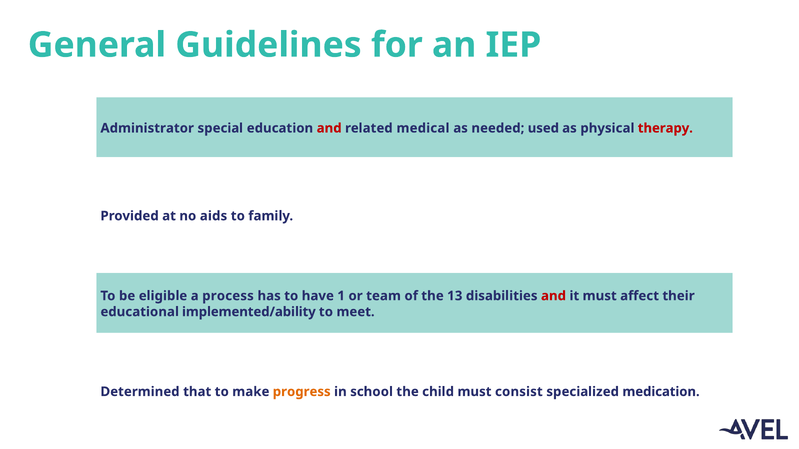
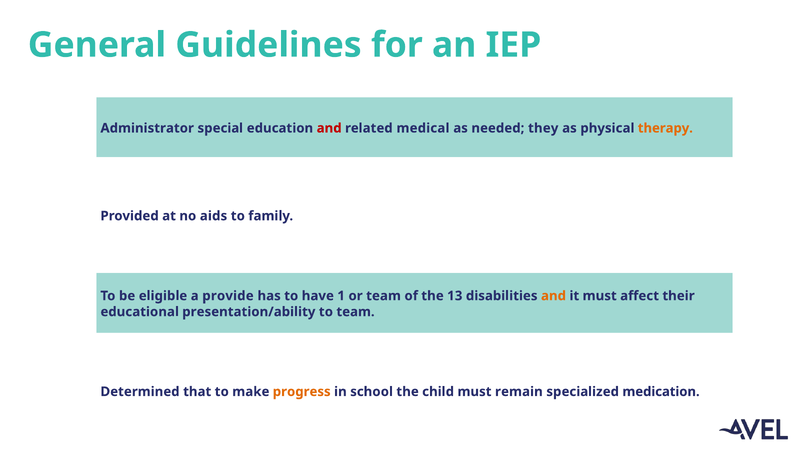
used: used -> they
therapy colour: red -> orange
process: process -> provide
and at (553, 296) colour: red -> orange
implemented/ability: implemented/ability -> presentation/ability
to meet: meet -> team
consist: consist -> remain
